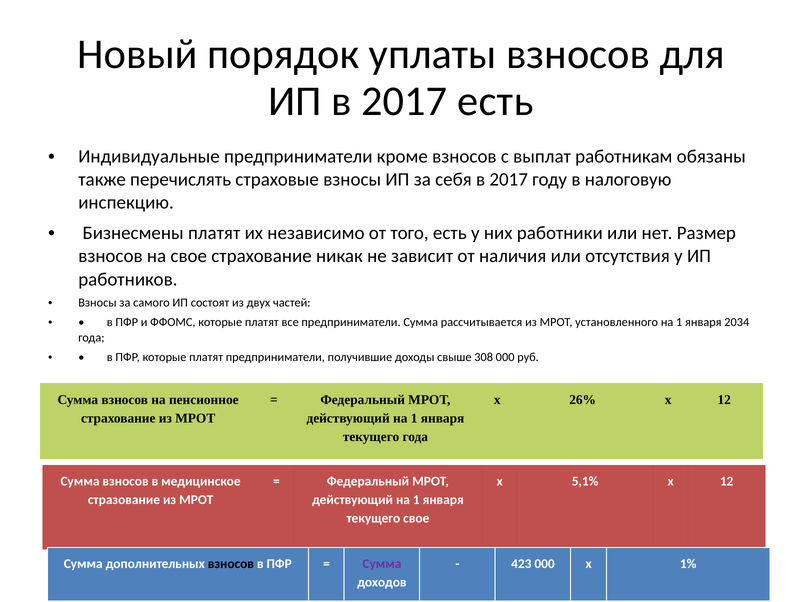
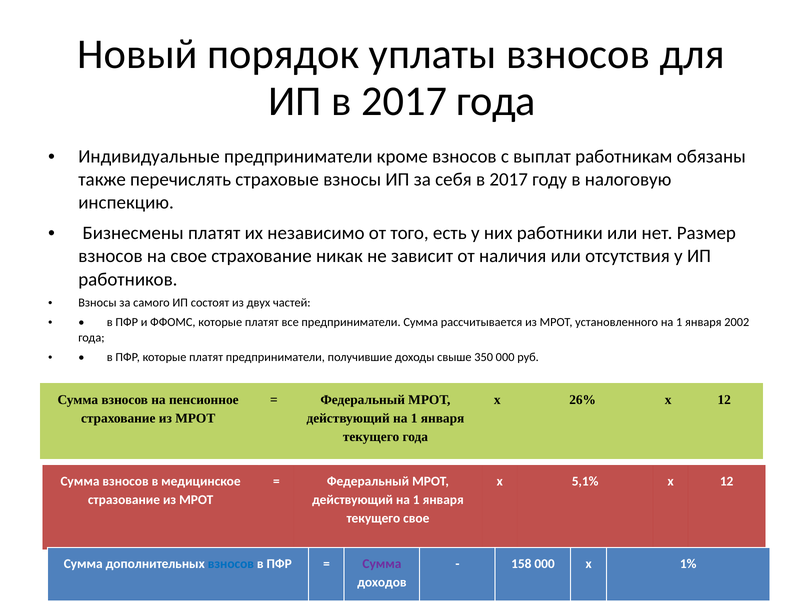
2017 есть: есть -> года
2034: 2034 -> 2002
308: 308 -> 350
взносов at (231, 564) colour: black -> blue
423: 423 -> 158
